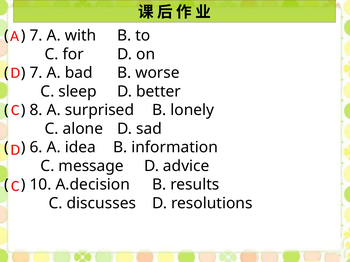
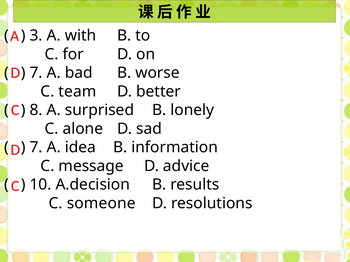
7 at (36, 36): 7 -> 3
sleep: sleep -> team
6 at (36, 148): 6 -> 7
discusses: discusses -> someone
